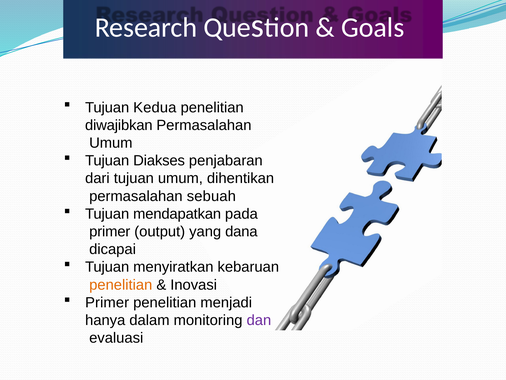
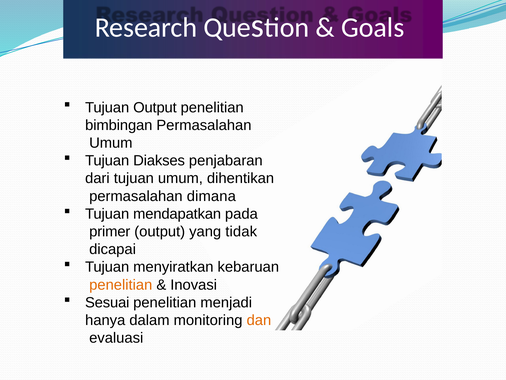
Tujuan Kedua: Kedua -> Output
diwajibkan: diwajibkan -> bimbingan
sebuah: sebuah -> dimana
dana: dana -> tidak
Primer at (107, 302): Primer -> Sesuai
dan colour: purple -> orange
